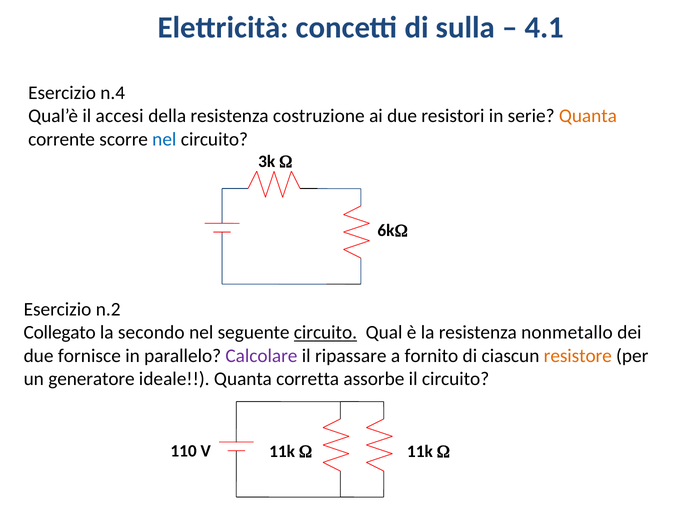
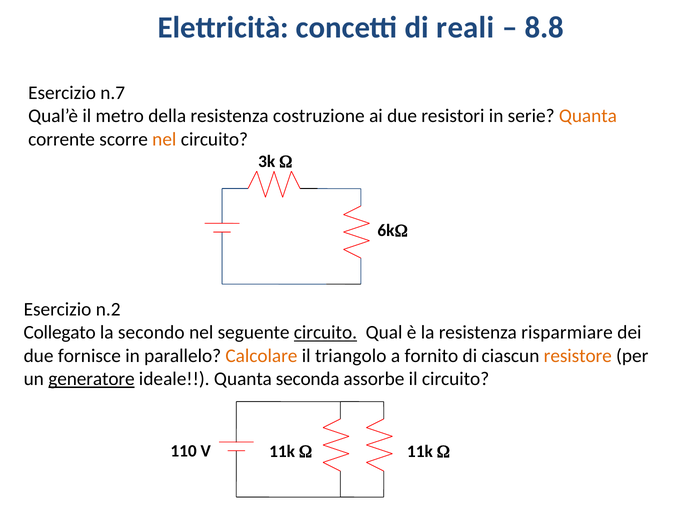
sulla: sulla -> reali
4.1: 4.1 -> 8.8
n.4: n.4 -> n.7
accesi: accesi -> metro
nel at (164, 139) colour: blue -> orange
nonmetallo: nonmetallo -> risparmiare
Calcolare colour: purple -> orange
ripassare: ripassare -> triangolo
generatore underline: none -> present
corretta: corretta -> seconda
